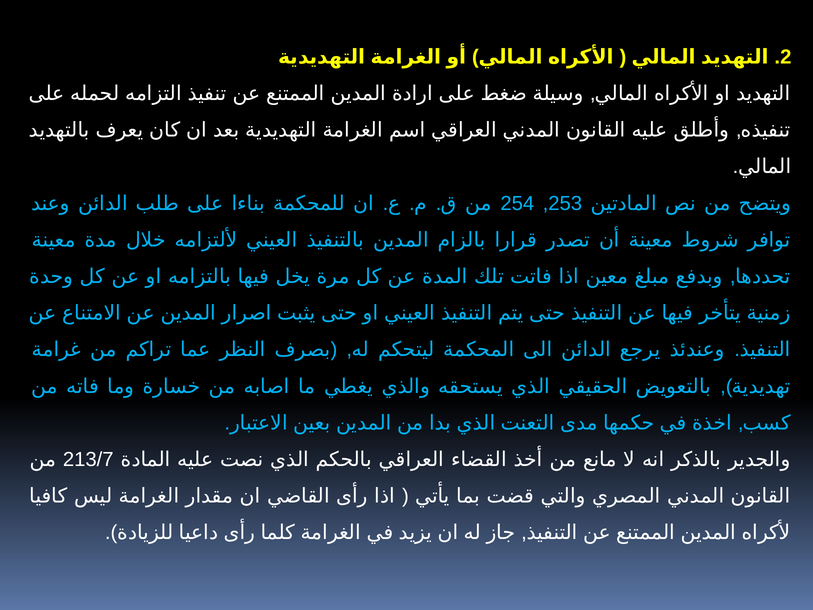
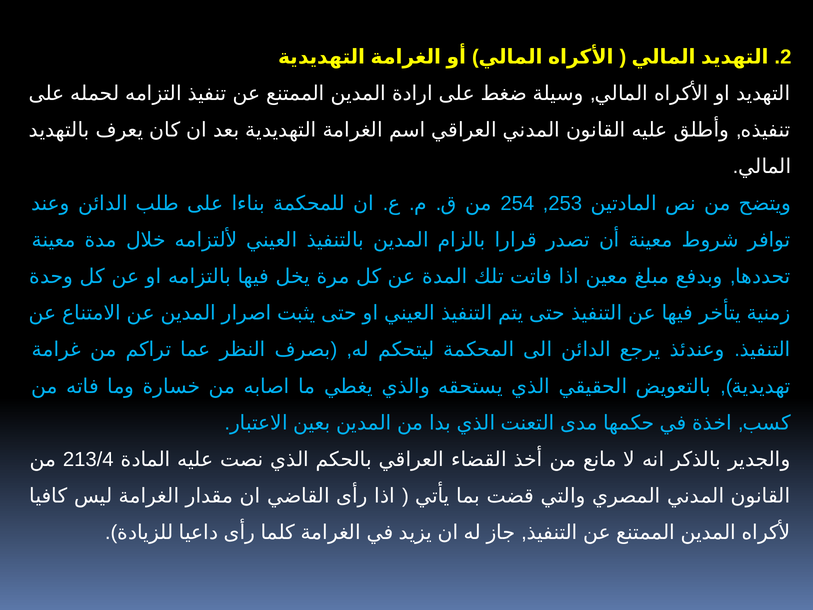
213/7: 213/7 -> 213/4
